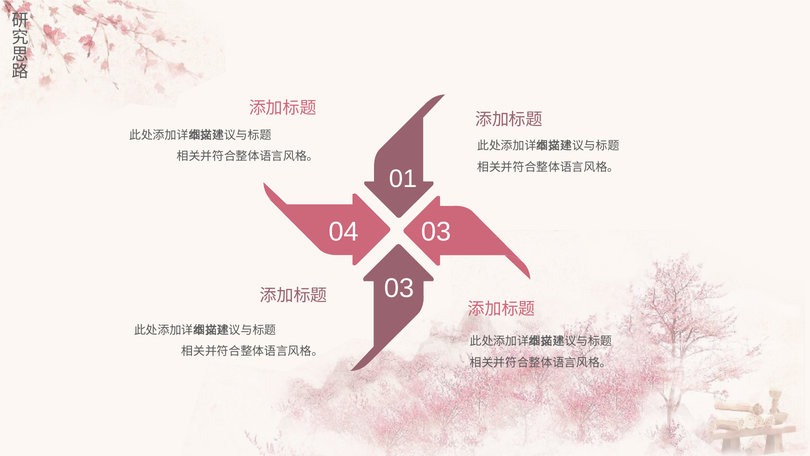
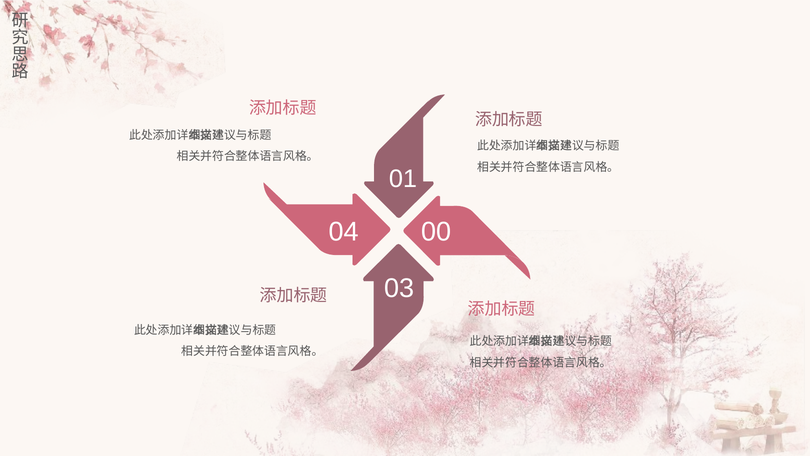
04 03: 03 -> 00
